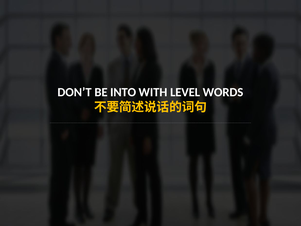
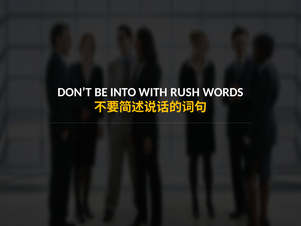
LEVEL: LEVEL -> RUSH
